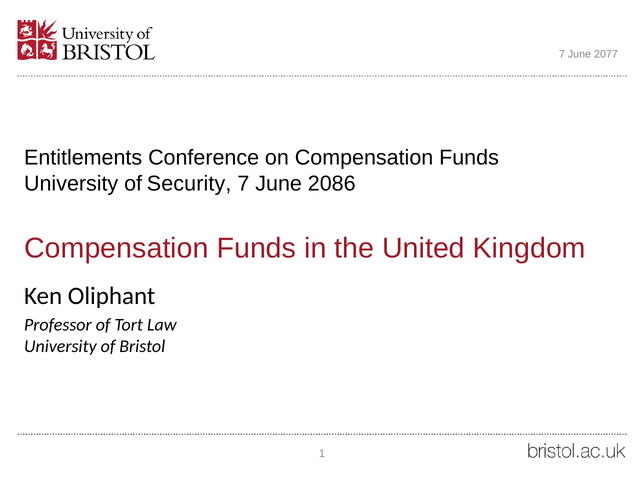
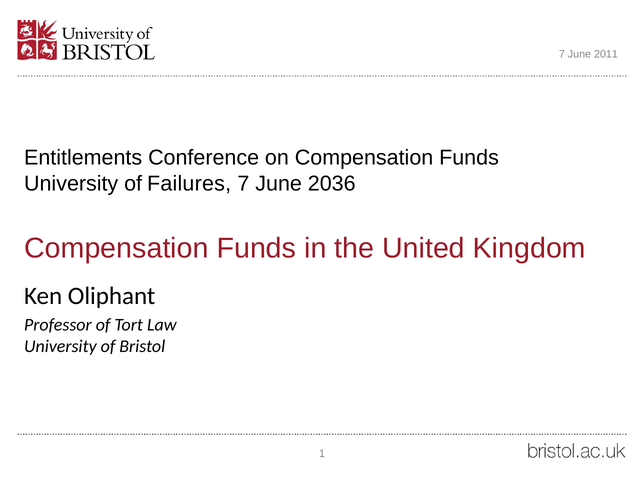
2077: 2077 -> 2011
Security: Security -> Failures
2086: 2086 -> 2036
